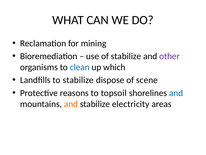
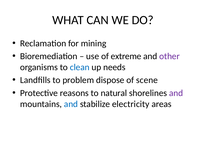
of stabilize: stabilize -> extreme
which: which -> needs
to stabilize: stabilize -> problem
topsoil: topsoil -> natural
and at (176, 93) colour: blue -> purple
and at (71, 104) colour: orange -> blue
